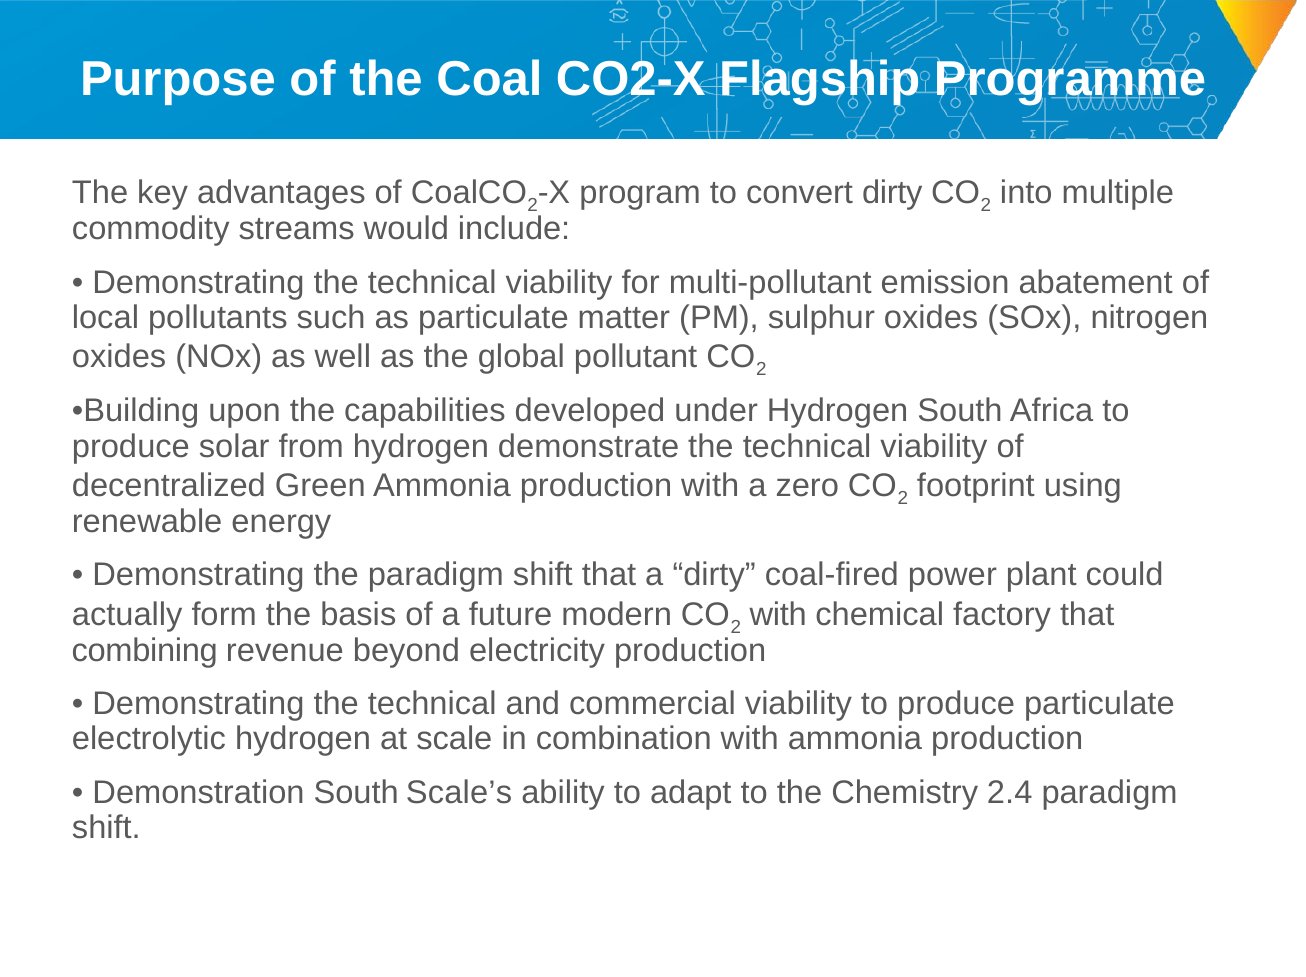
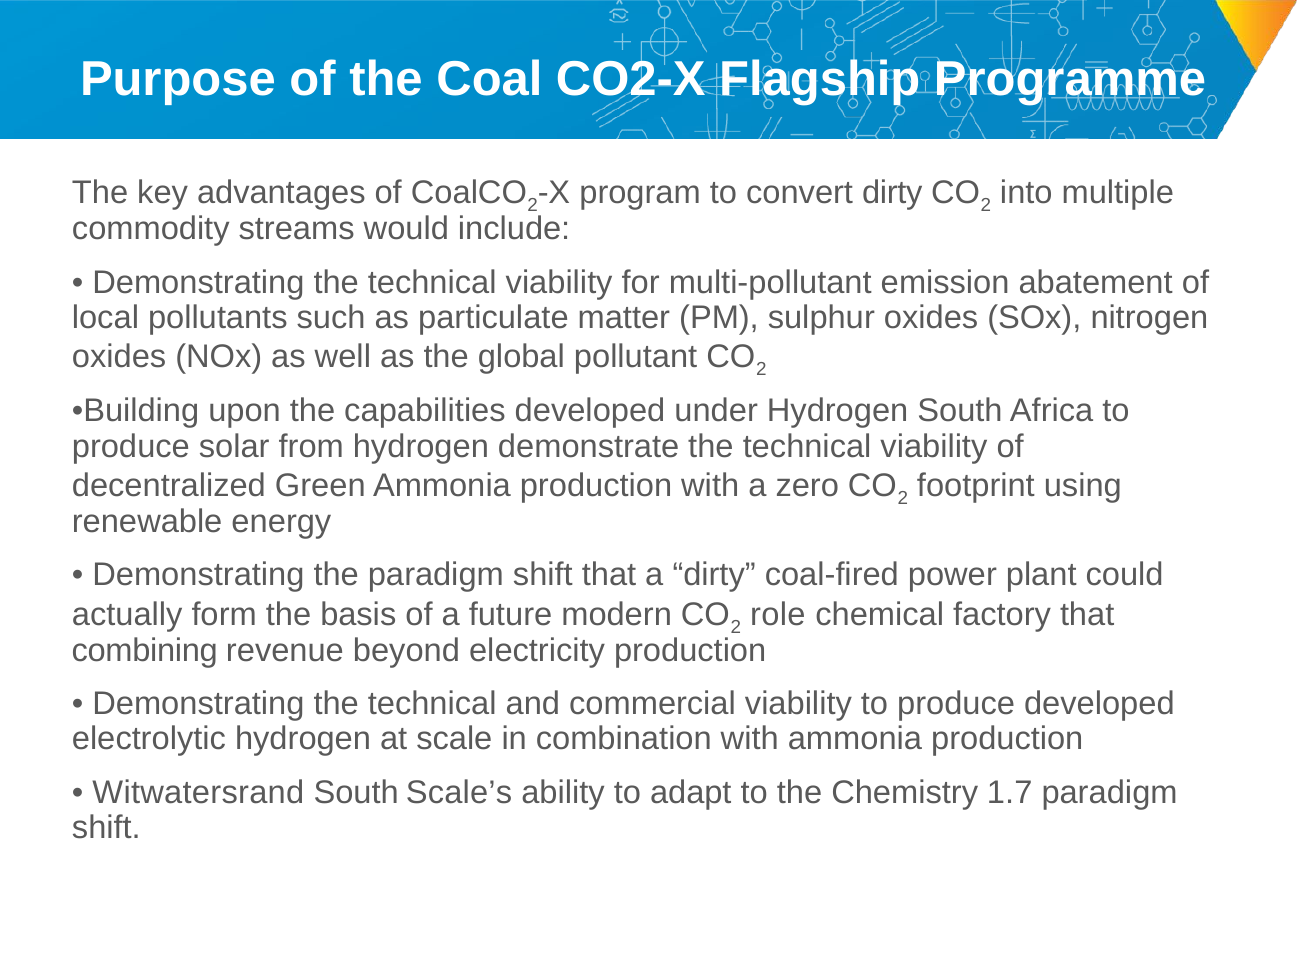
with at (778, 614): with -> role
produce particulate: particulate -> developed
Demonstration: Demonstration -> Witwatersrand
2.4: 2.4 -> 1.7
